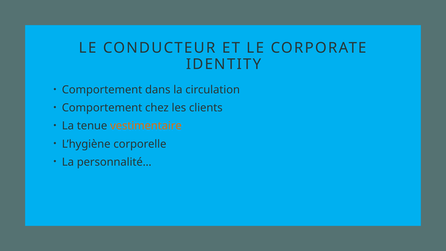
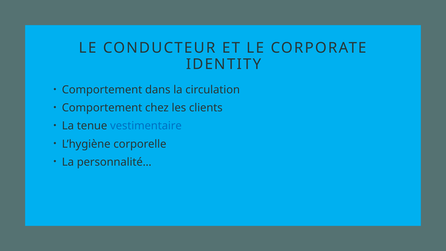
vestimentaire colour: orange -> blue
